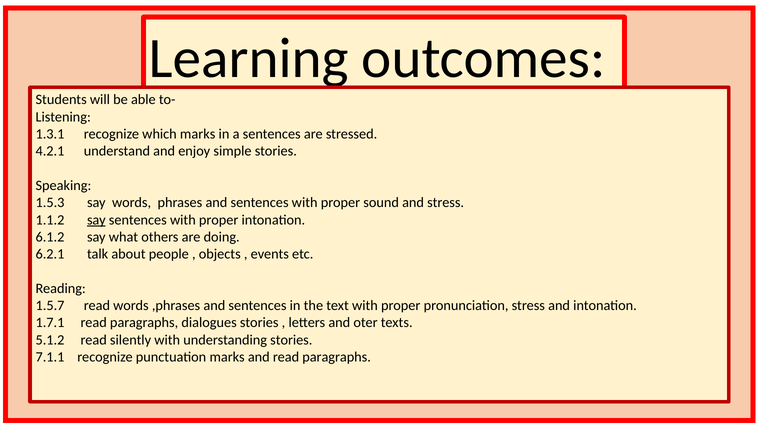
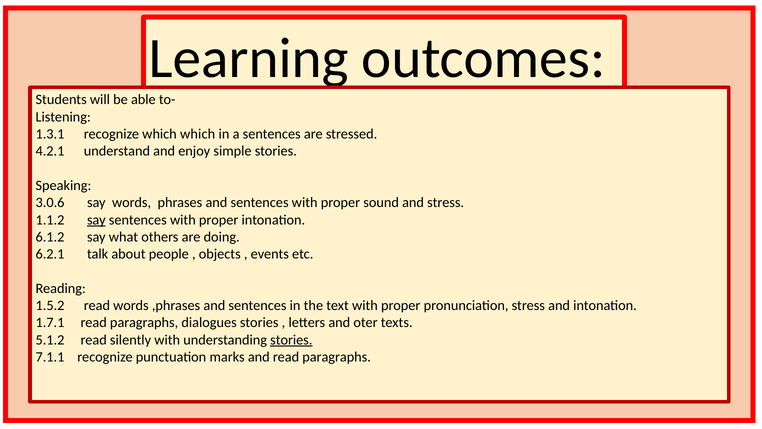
which marks: marks -> which
1.5.3: 1.5.3 -> 3.0.6
1.5.7: 1.5.7 -> 1.5.2
stories at (291, 340) underline: none -> present
